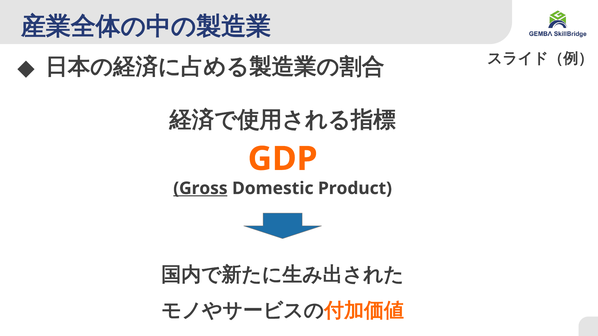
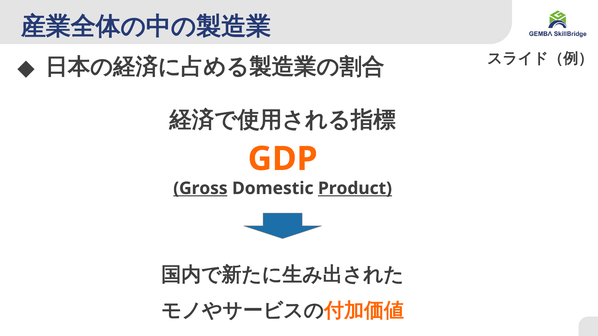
Product underline: none -> present
